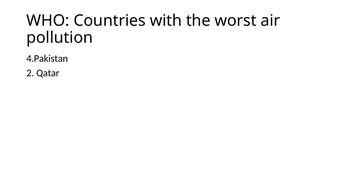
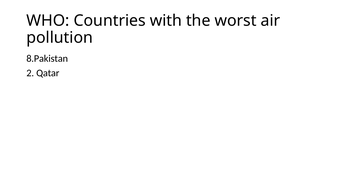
4.Pakistan: 4.Pakistan -> 8.Pakistan
